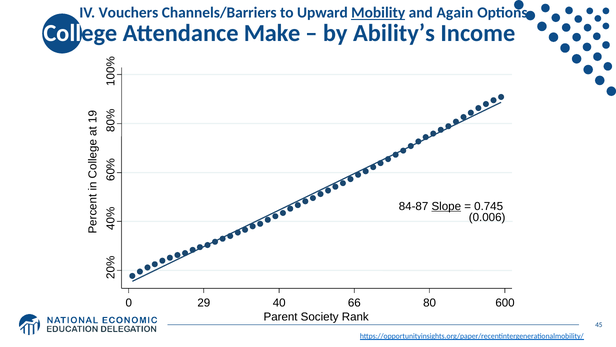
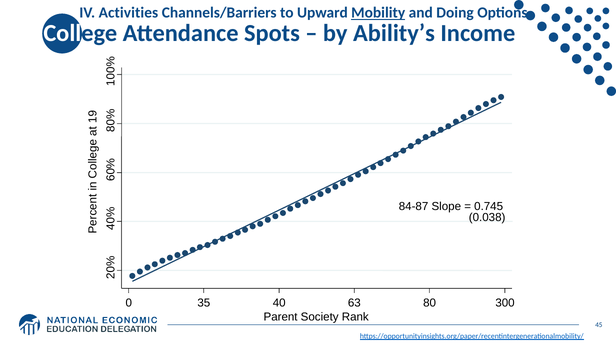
Vouchers: Vouchers -> Activities
Again: Again -> Doing
Make: Make -> Spots
Slope underline: present -> none
0.006: 0.006 -> 0.038
29: 29 -> 35
66: 66 -> 63
600: 600 -> 300
